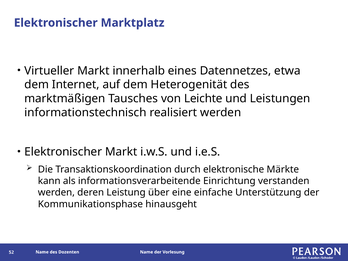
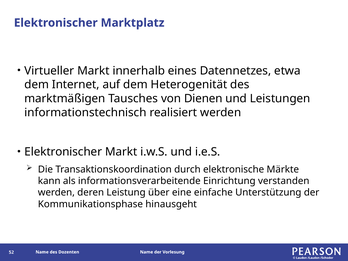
Leichte: Leichte -> Dienen
